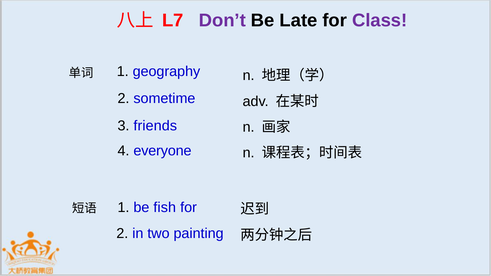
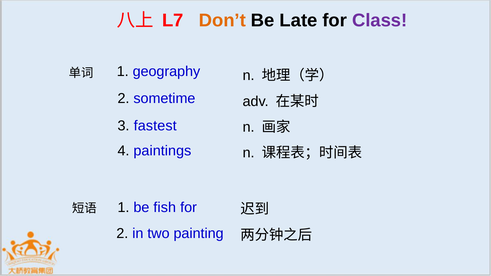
Don’t colour: purple -> orange
friends: friends -> fastest
everyone: everyone -> paintings
